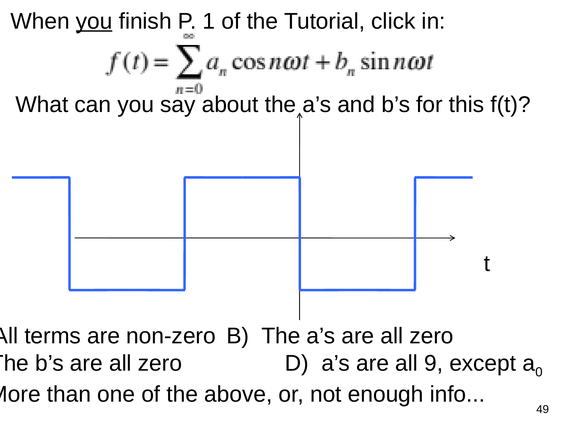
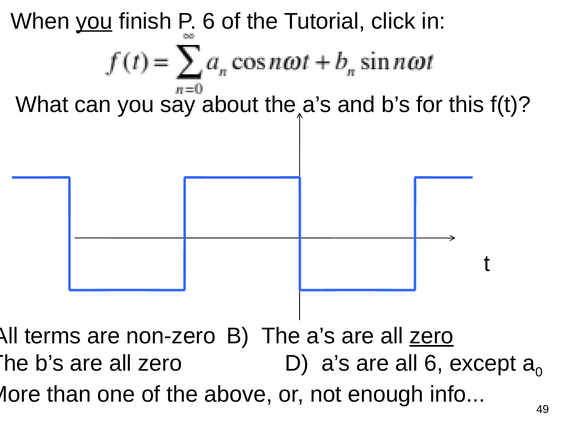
P 1: 1 -> 6
zero at (432, 336) underline: none -> present
all 9: 9 -> 6
